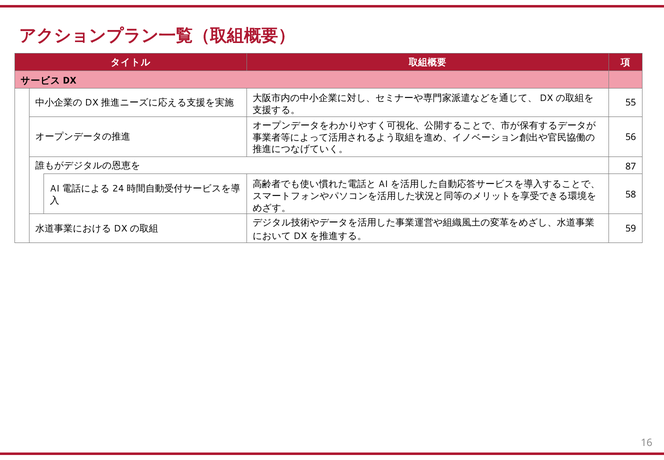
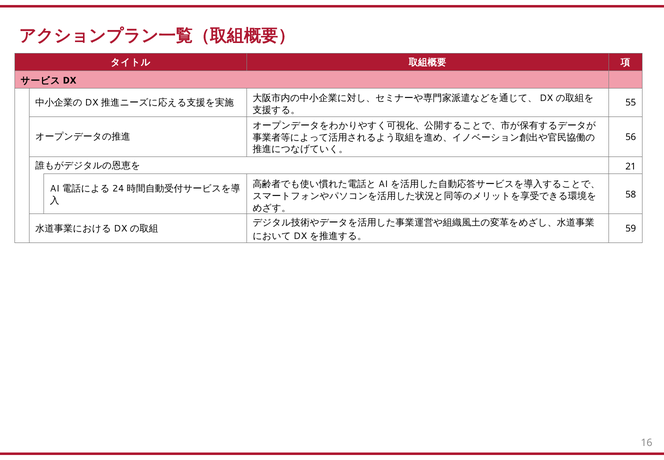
87: 87 -> 21
